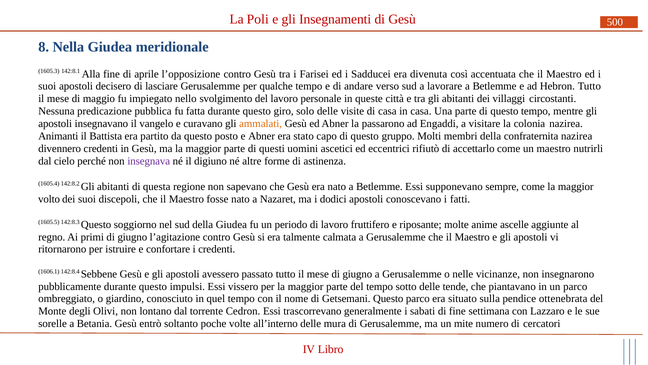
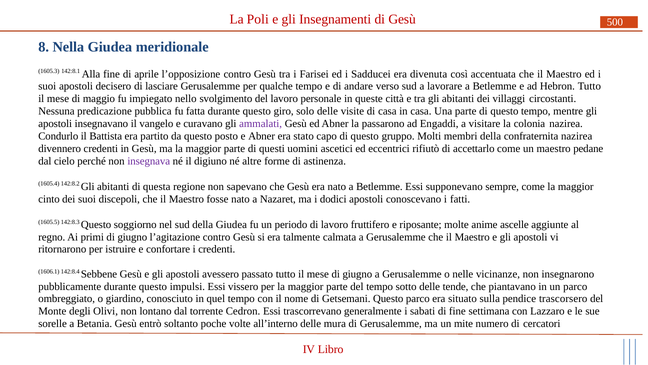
ammalati colour: orange -> purple
Animanti: Animanti -> Condurlo
nutrirli: nutrirli -> pedane
volto: volto -> cinto
ottenebrata: ottenebrata -> trascorsero
